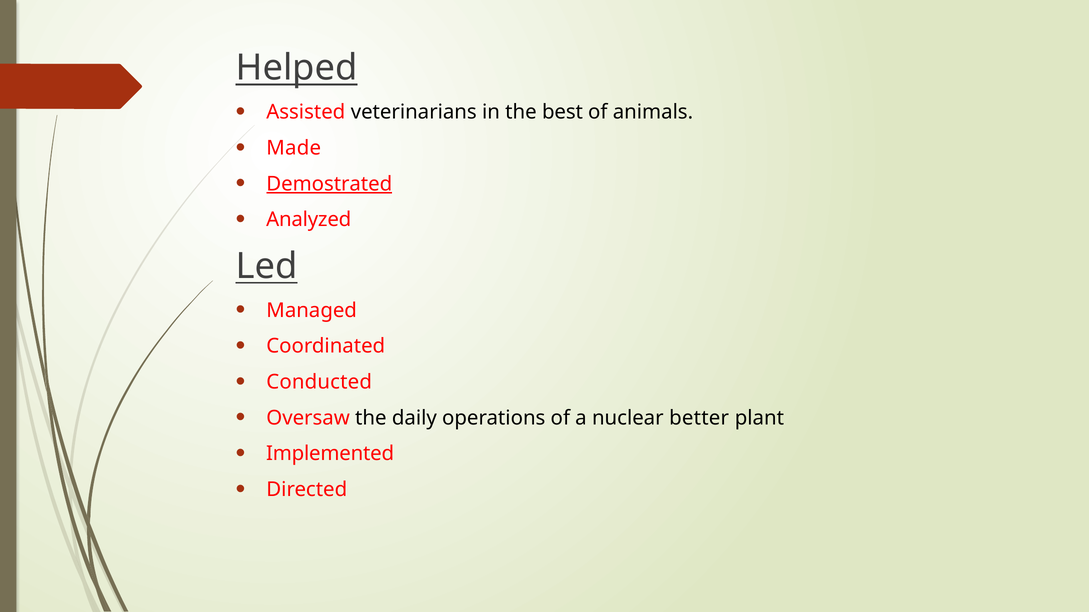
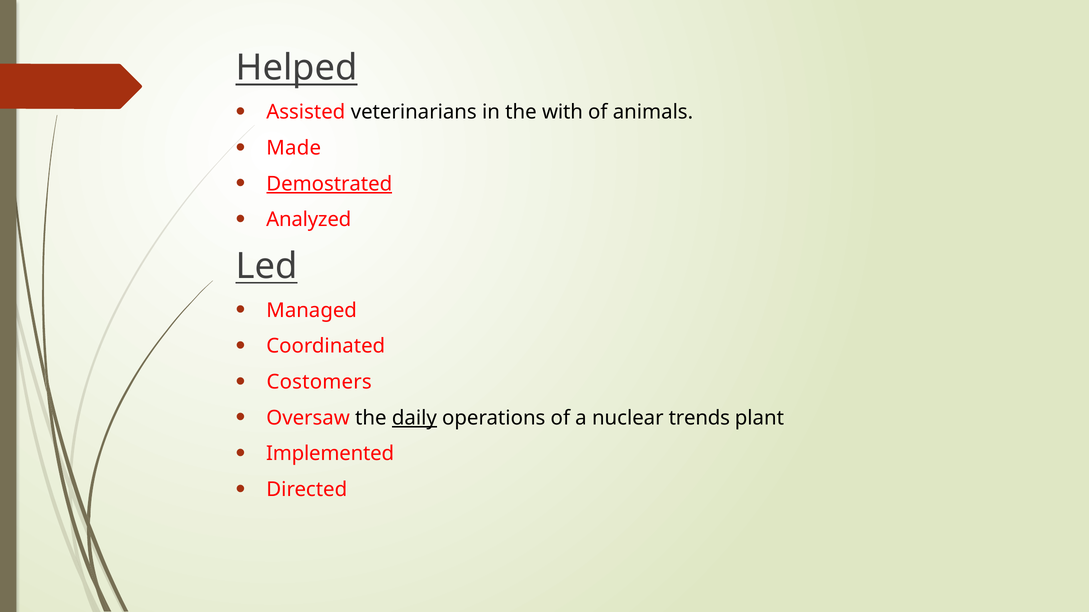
best: best -> with
Conducted: Conducted -> Costomers
daily underline: none -> present
better: better -> trends
